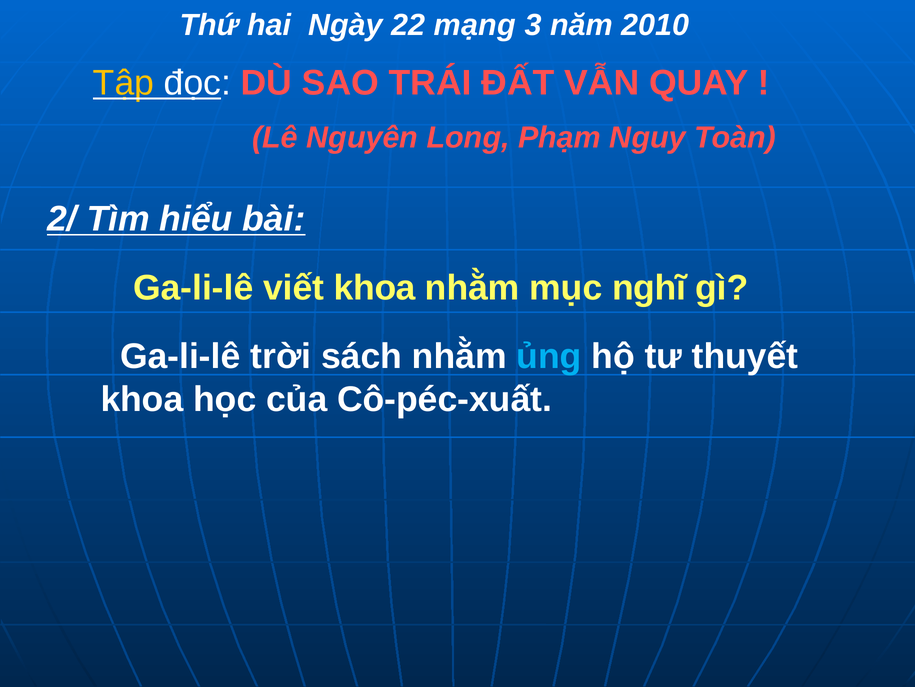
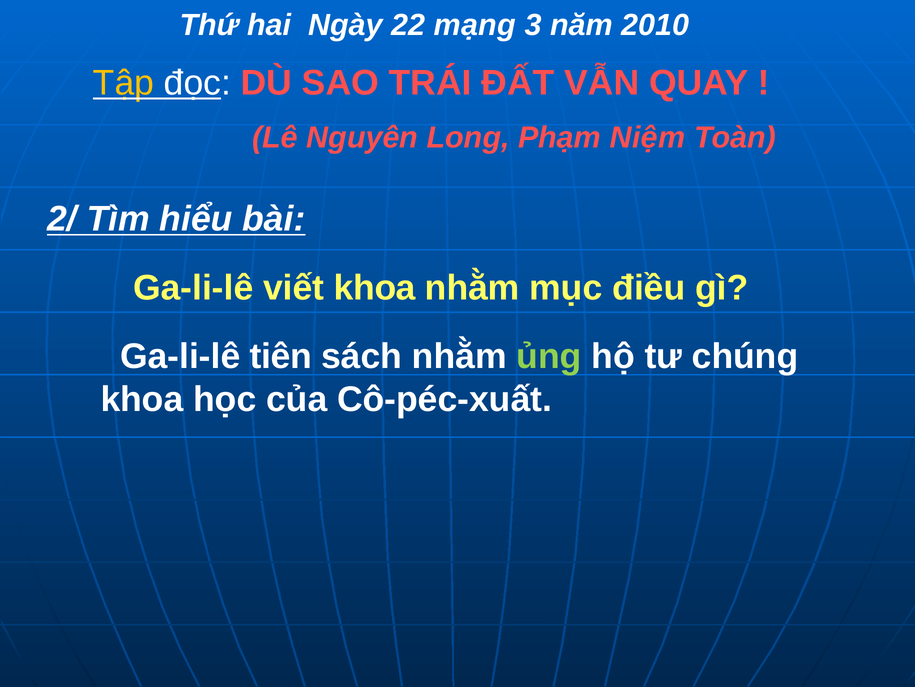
Nguy: Nguy -> Niệm
nghĩ: nghĩ -> điều
trời: trời -> tiên
ủng colour: light blue -> light green
thuyết: thuyết -> chúng
